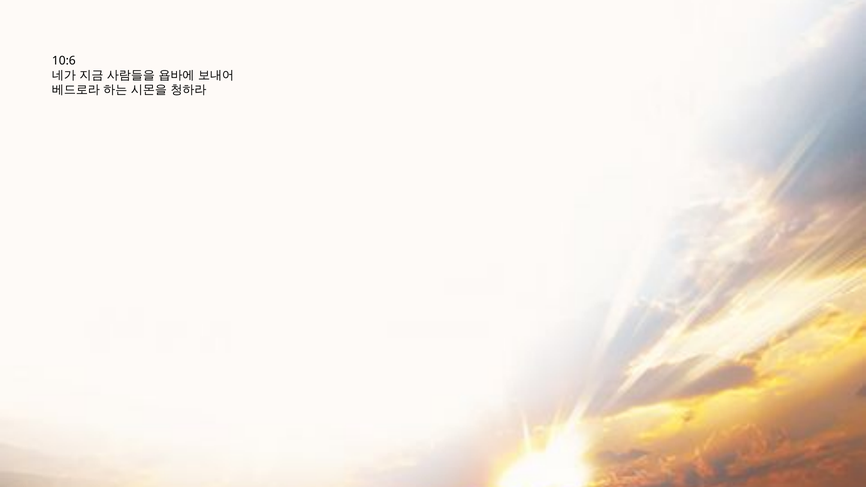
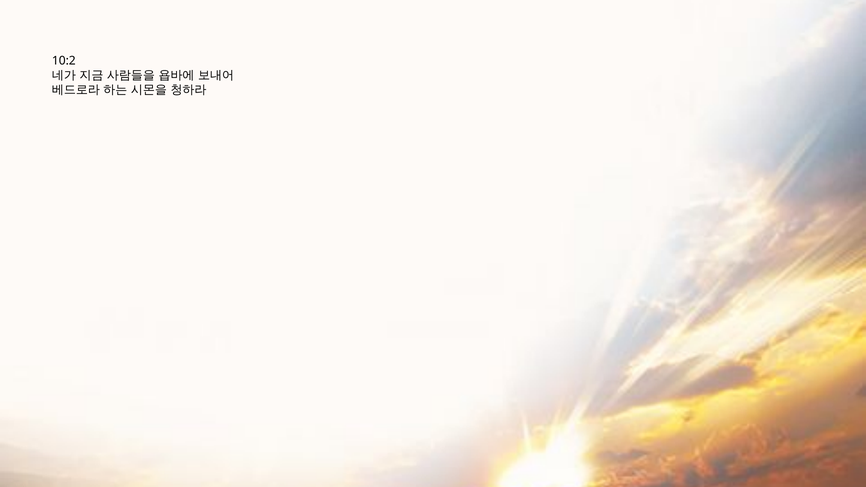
10:6: 10:6 -> 10:2
